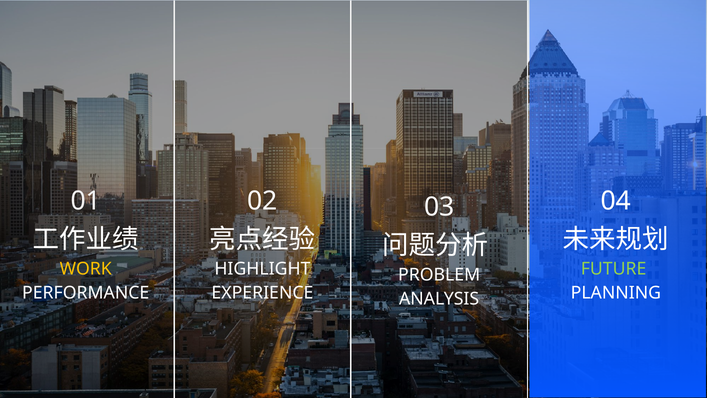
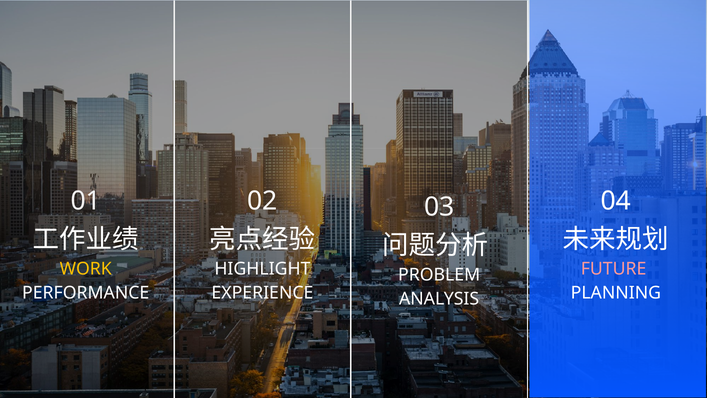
FUTURE colour: light green -> pink
